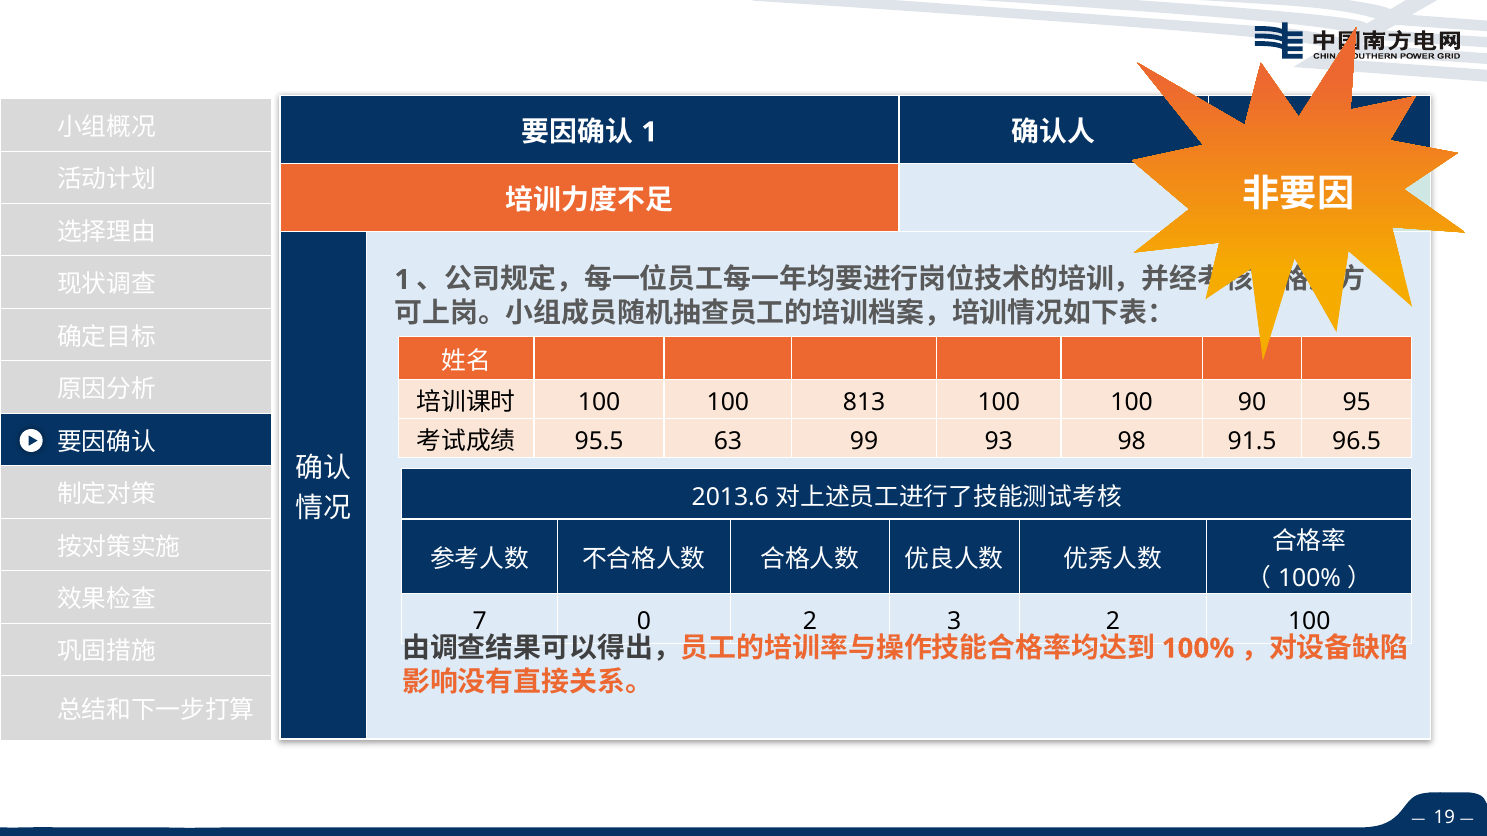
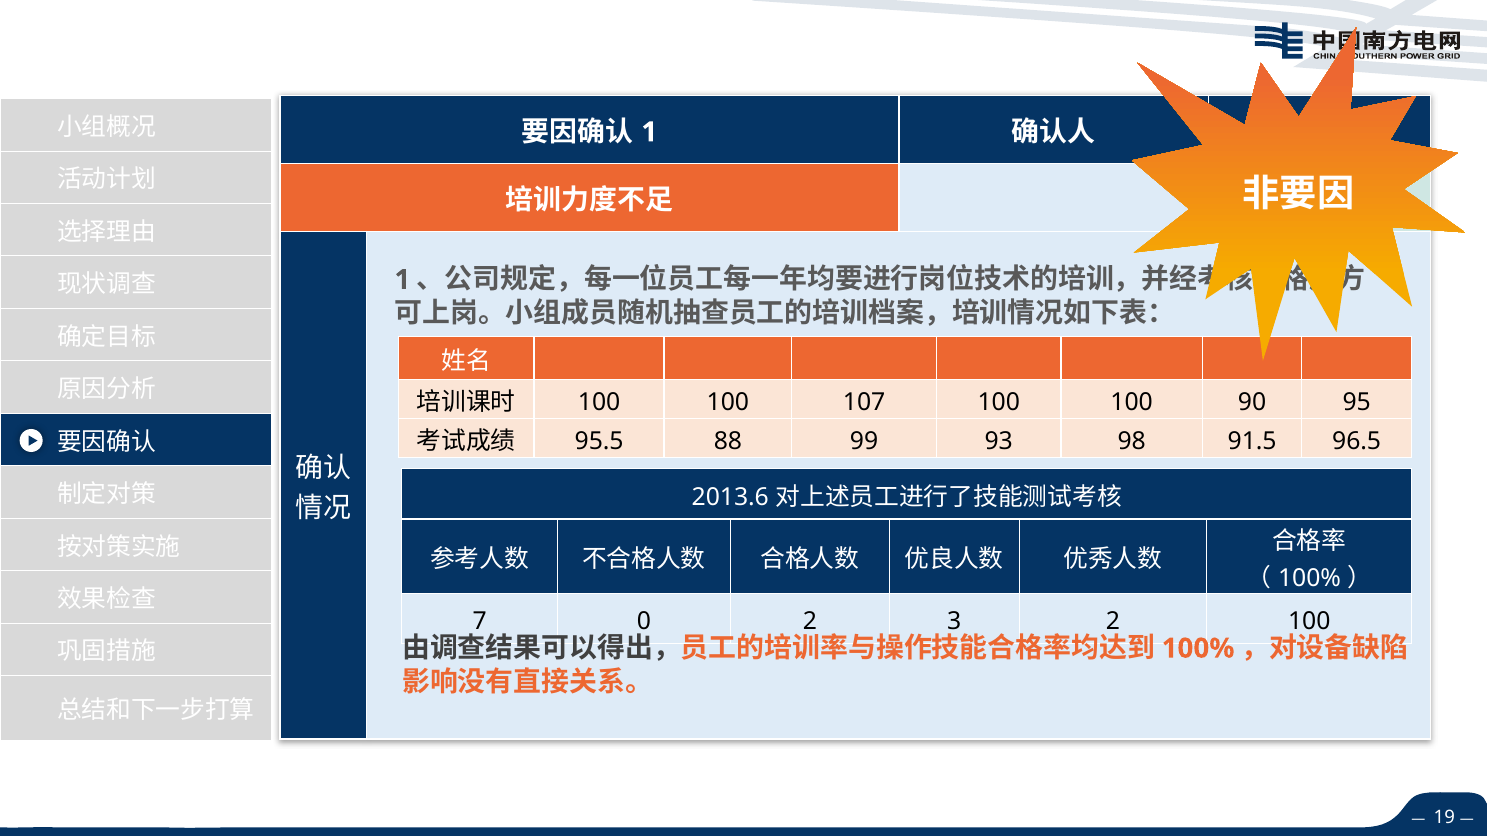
813: 813 -> 107
63: 63 -> 88
